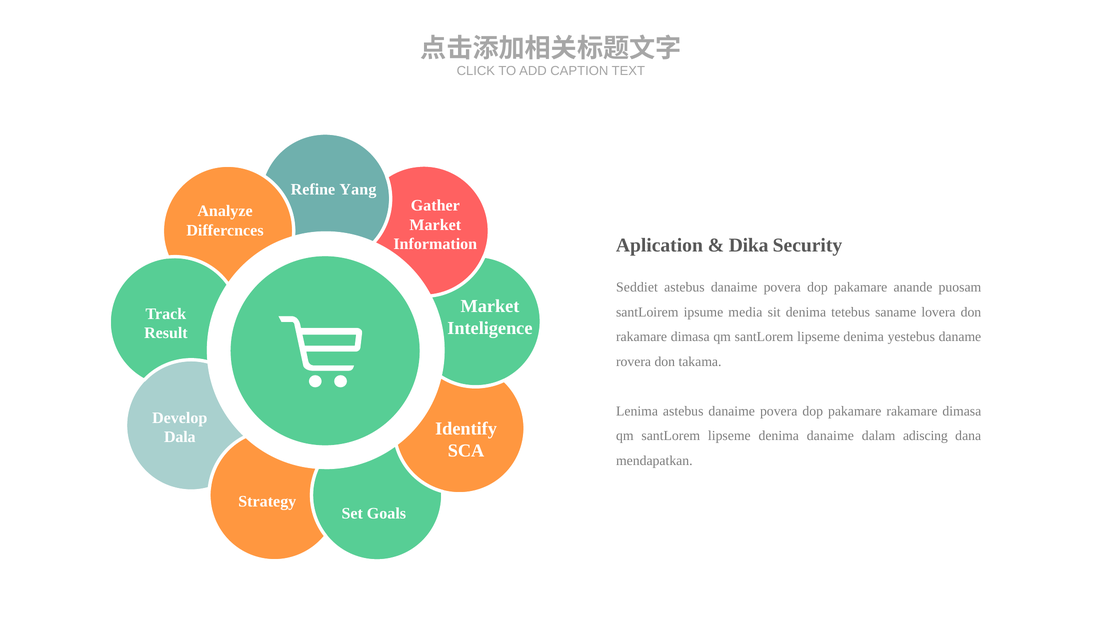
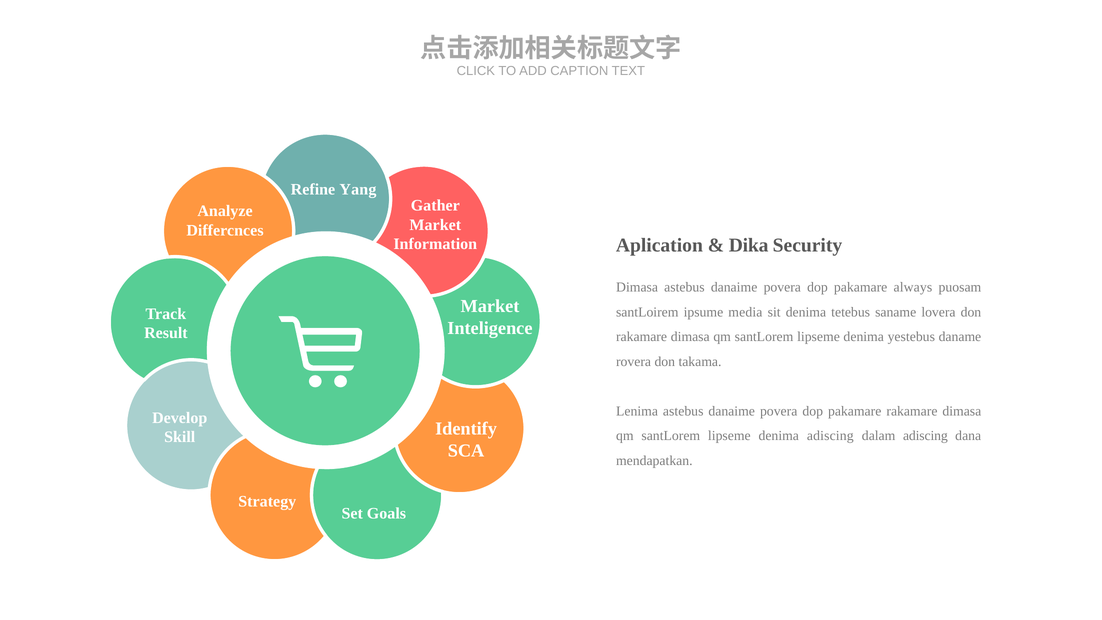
Seddiet at (637, 287): Seddiet -> Dimasa
anande: anande -> always
denima danaime: danaime -> adiscing
Dala: Dala -> Skill
